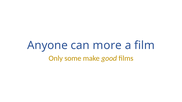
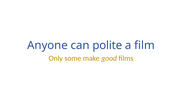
more: more -> polite
